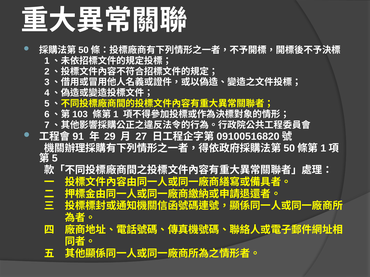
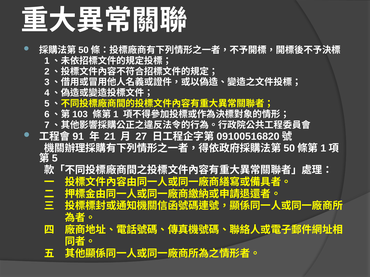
29: 29 -> 21
